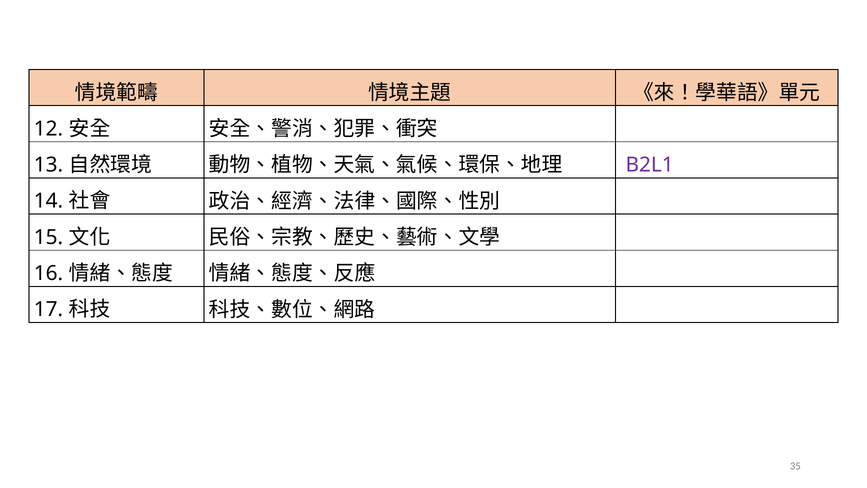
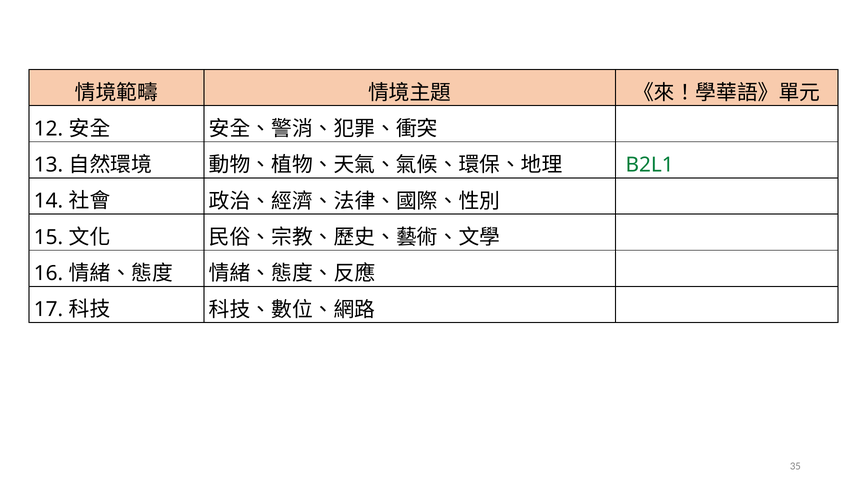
B2L1 colour: purple -> green
